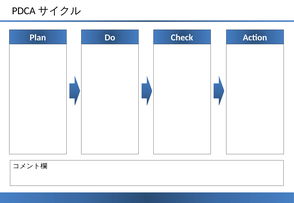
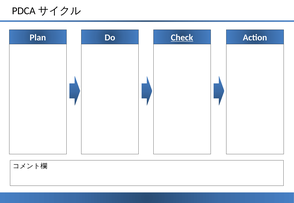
Check underline: none -> present
